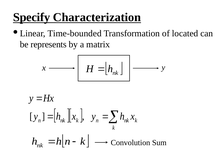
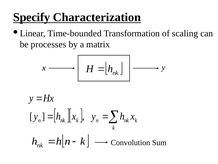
located: located -> scaling
represents: represents -> processes
